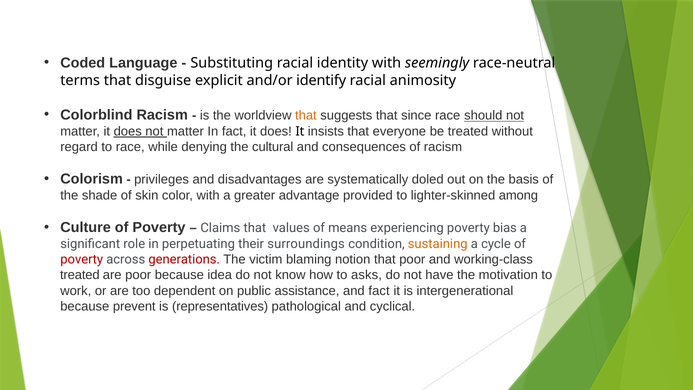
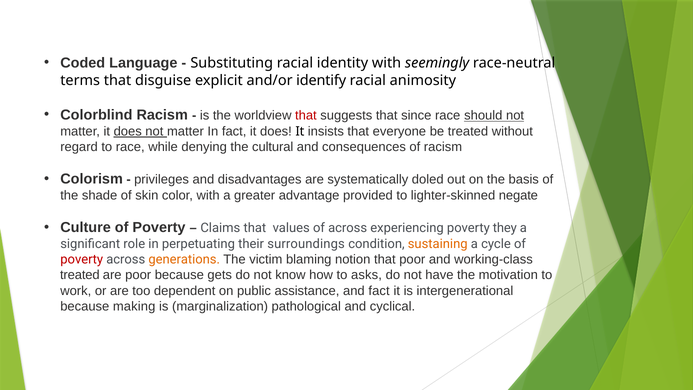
that at (306, 115) colour: orange -> red
among: among -> negate
of means: means -> across
bias: bias -> they
generations colour: red -> orange
idea: idea -> gets
prevent: prevent -> making
representatives: representatives -> marginalization
